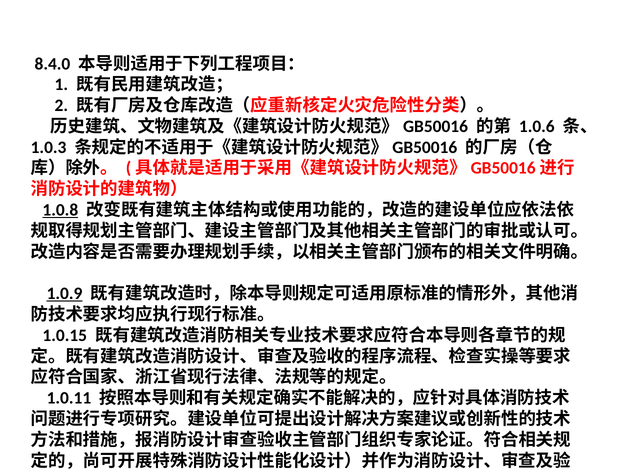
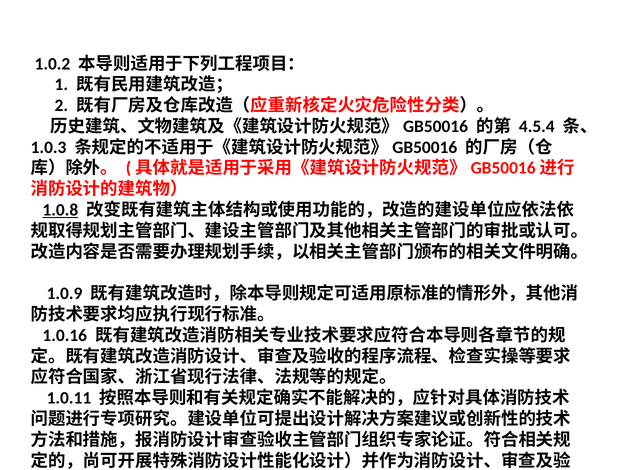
8.4.0: 8.4.0 -> 1.0.2
1.0.6: 1.0.6 -> 4.5.4
1.0.9 underline: present -> none
1.0.15: 1.0.15 -> 1.0.16
